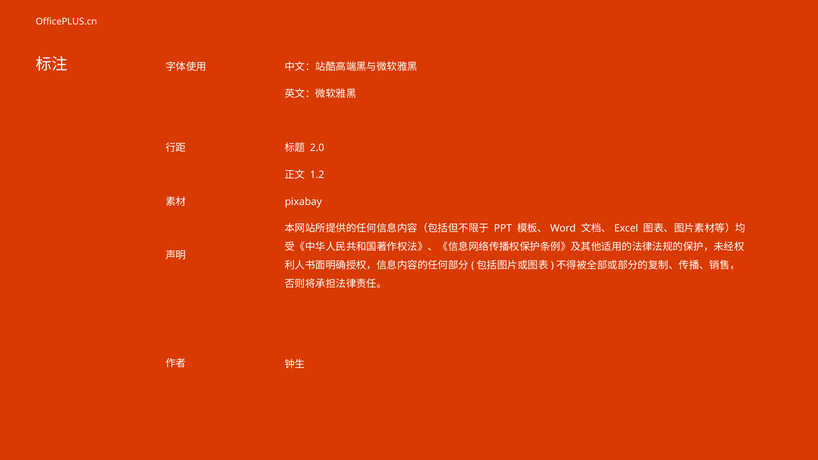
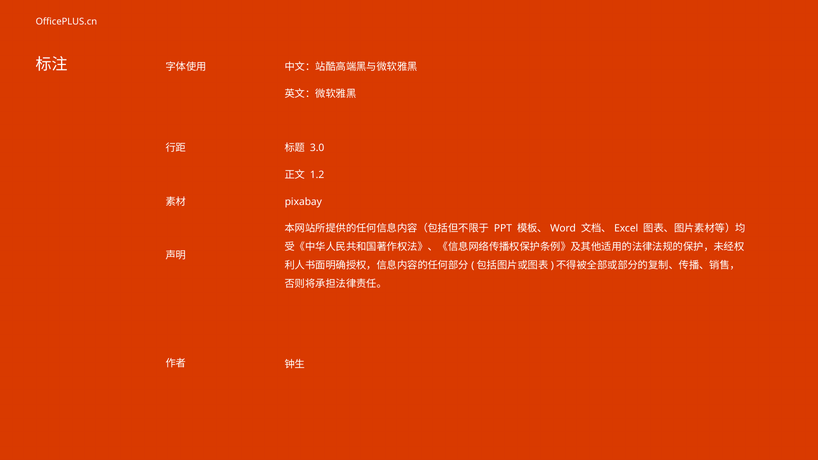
2.0: 2.0 -> 3.0
